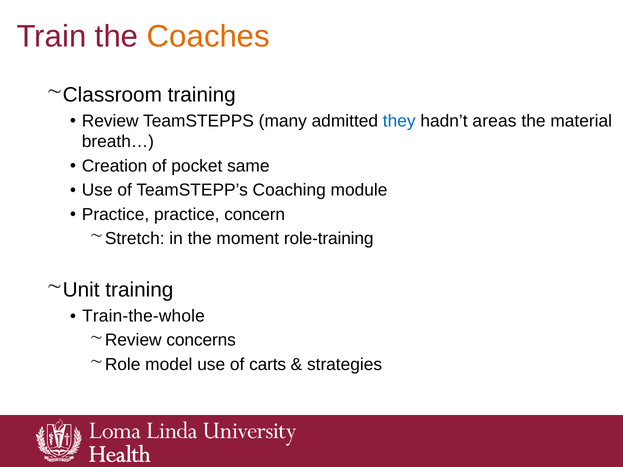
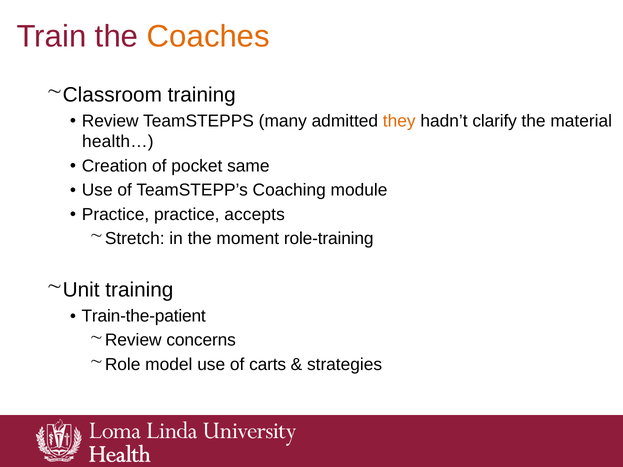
they colour: blue -> orange
areas: areas -> clarify
breath…: breath… -> health…
concern: concern -> accepts
Train-the-whole: Train-the-whole -> Train-the-patient
